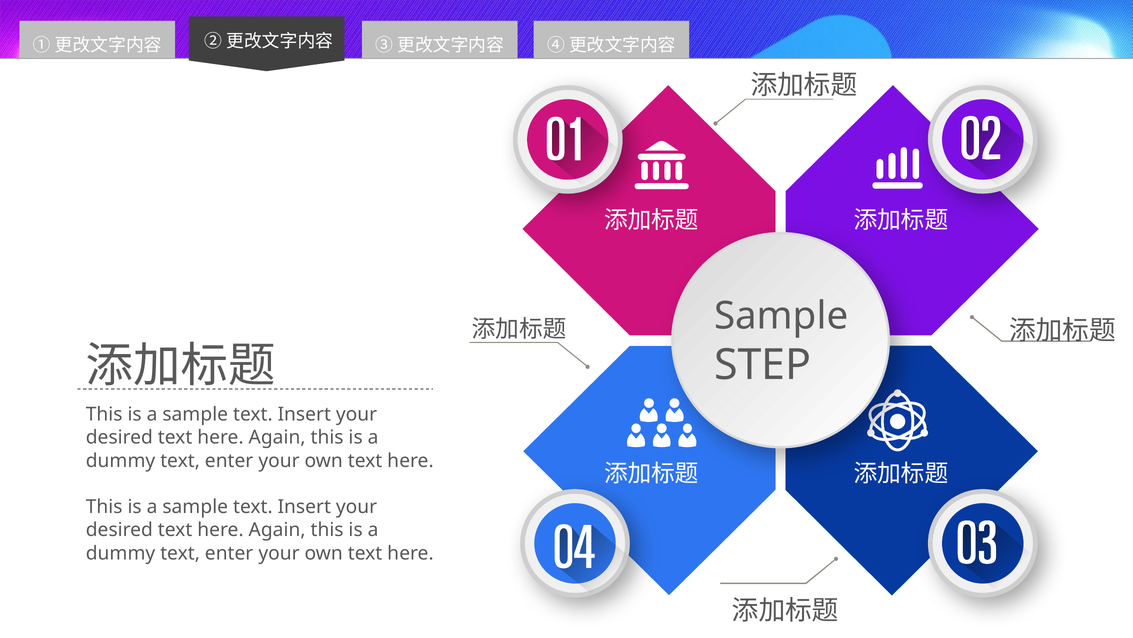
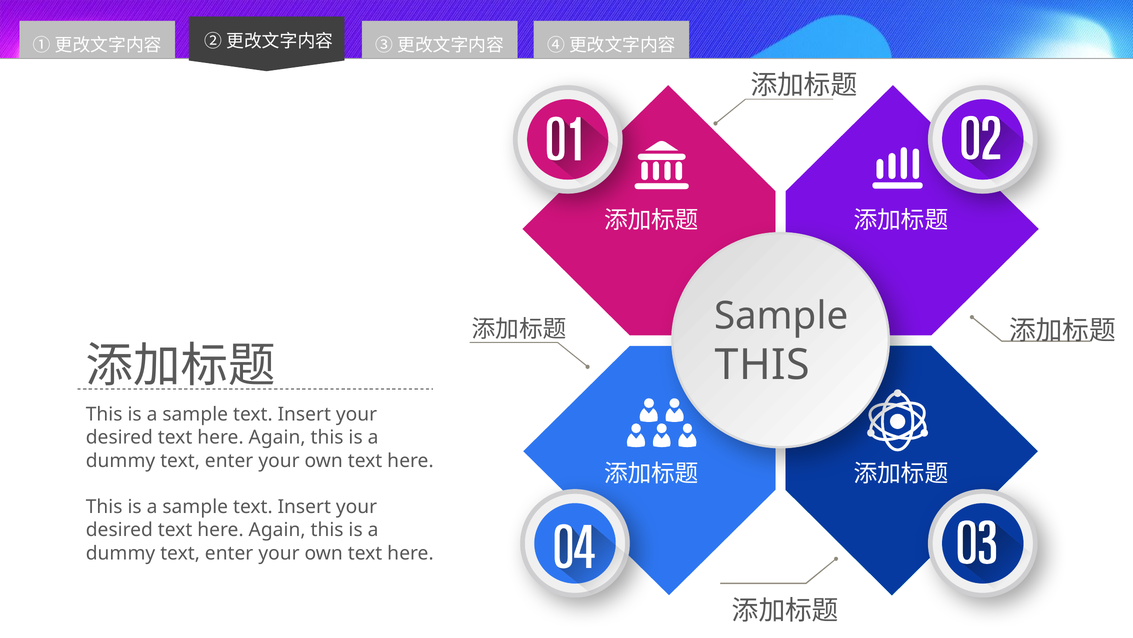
STEP at (763, 365): STEP -> THIS
